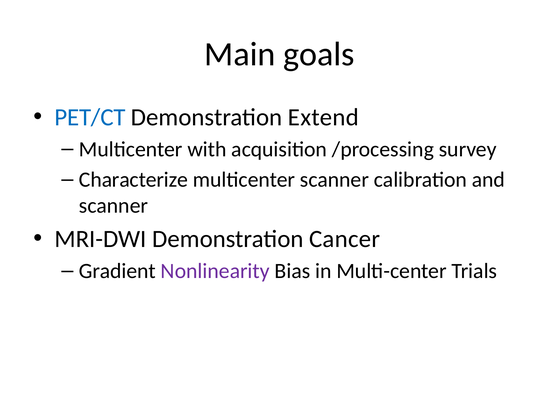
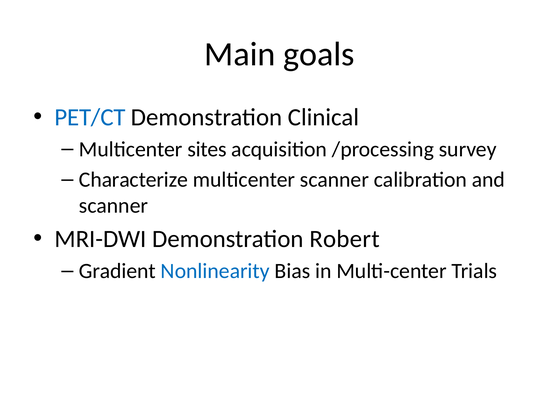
Extend: Extend -> Clinical
with: with -> sites
Cancer: Cancer -> Robert
Nonlinearity colour: purple -> blue
